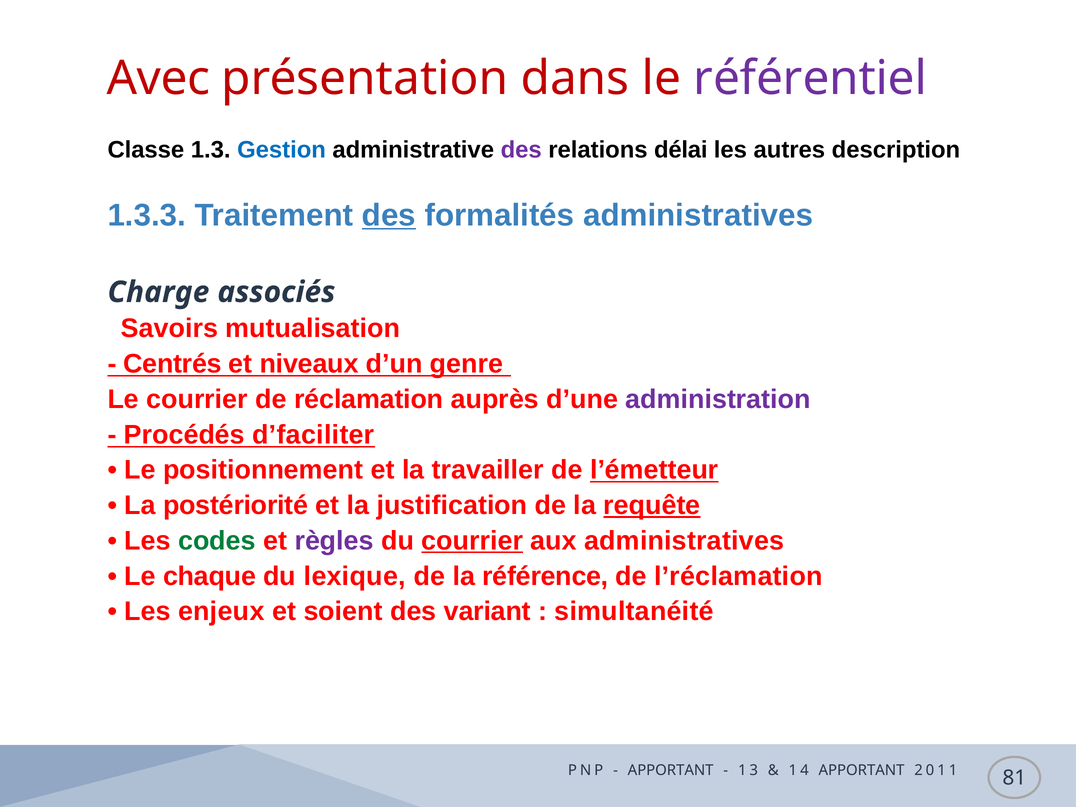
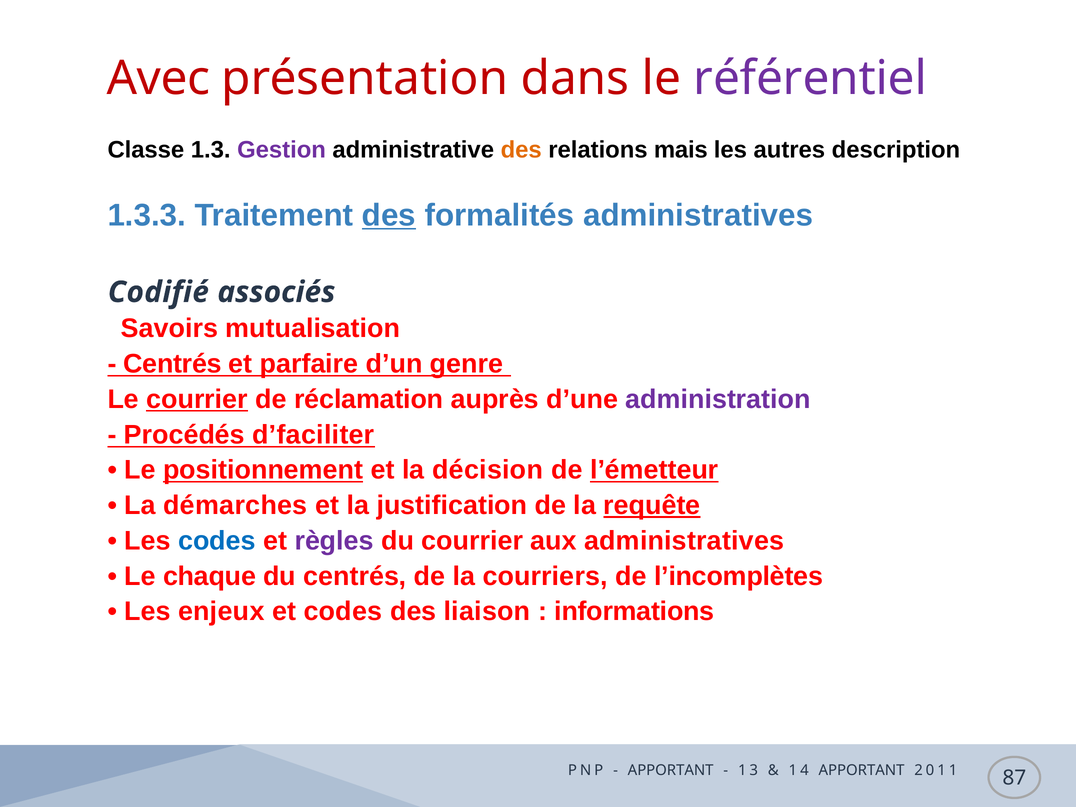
Gestion colour: blue -> purple
des at (521, 150) colour: purple -> orange
délai: délai -> mais
Charge: Charge -> Codifié
niveaux: niveaux -> parfaire
courrier at (197, 399) underline: none -> present
positionnement underline: none -> present
travailler: travailler -> décision
postériorité: postériorité -> démarches
codes at (217, 541) colour: green -> blue
courrier at (472, 541) underline: present -> none
du lexique: lexique -> centrés
référence: référence -> courriers
l’réclamation: l’réclamation -> l’incomplètes
et soient: soient -> codes
variant: variant -> liaison
simultanéité: simultanéité -> informations
81: 81 -> 87
